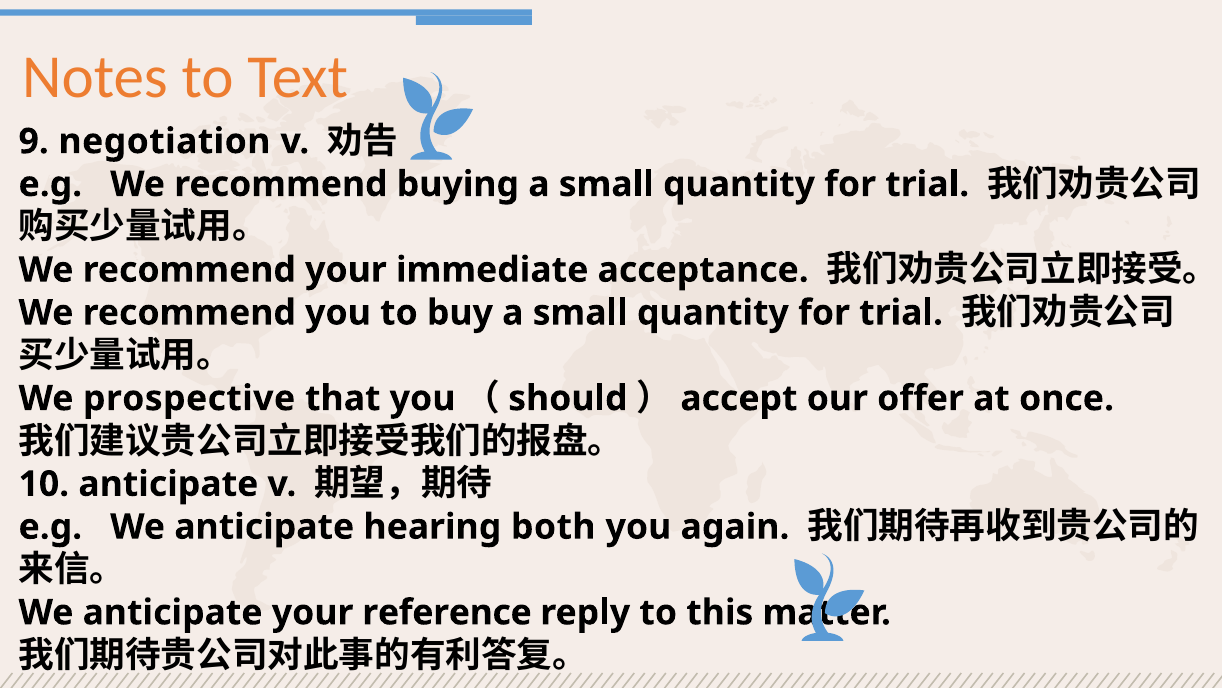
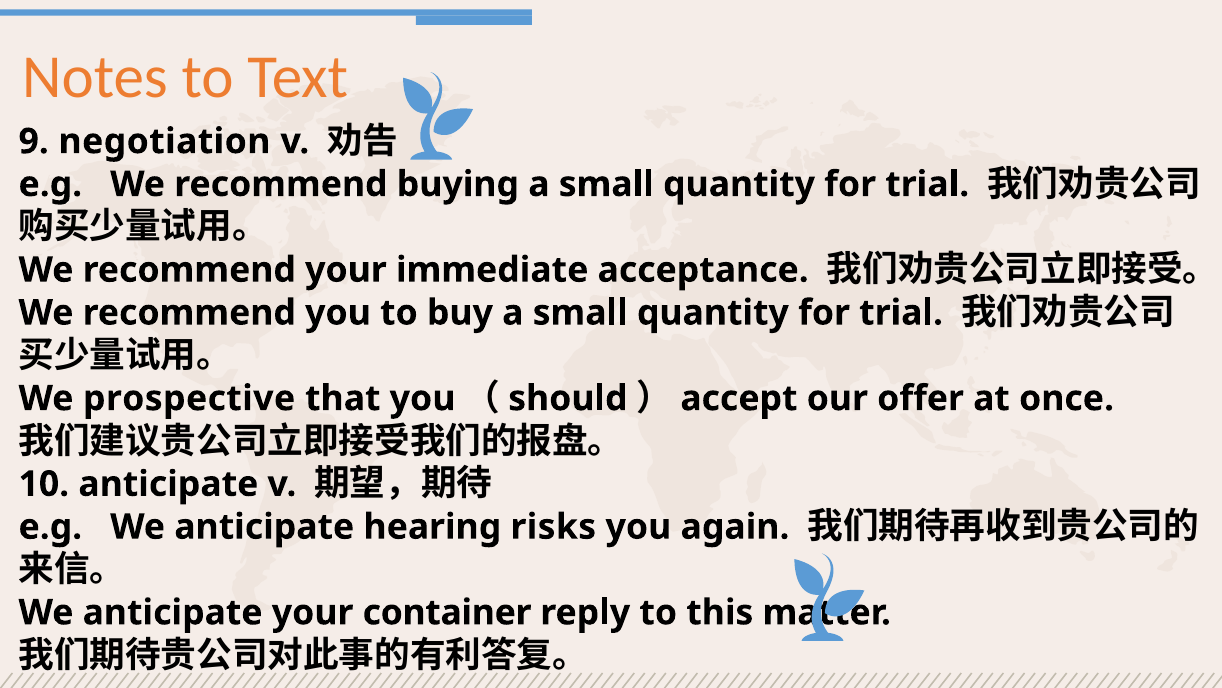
both: both -> risks
reference: reference -> container
